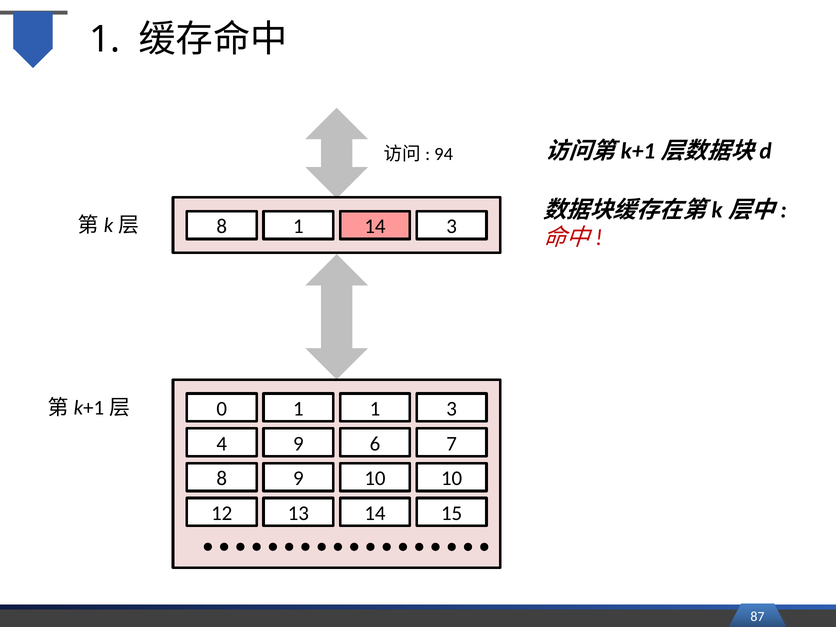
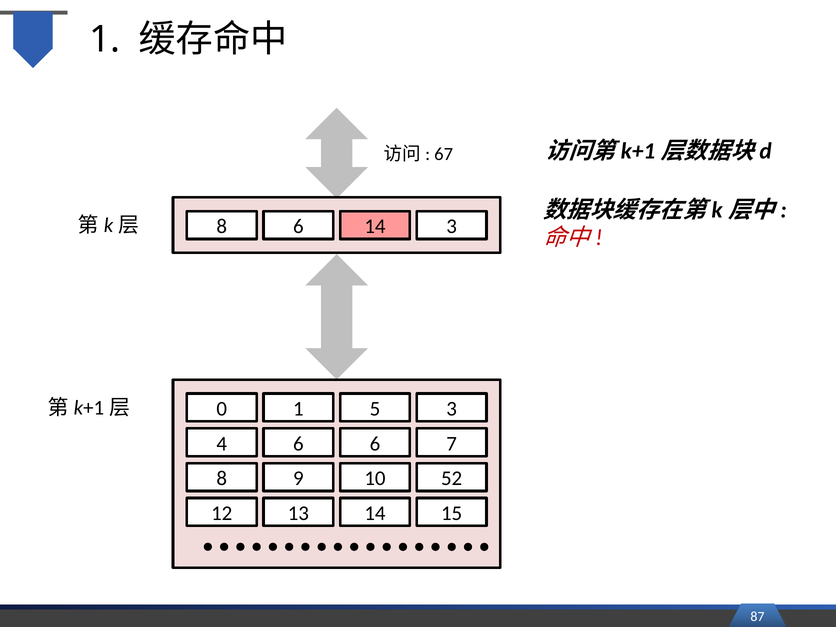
94: 94 -> 67
8 1: 1 -> 6
1 1: 1 -> 5
4 9: 9 -> 6
10 10: 10 -> 52
